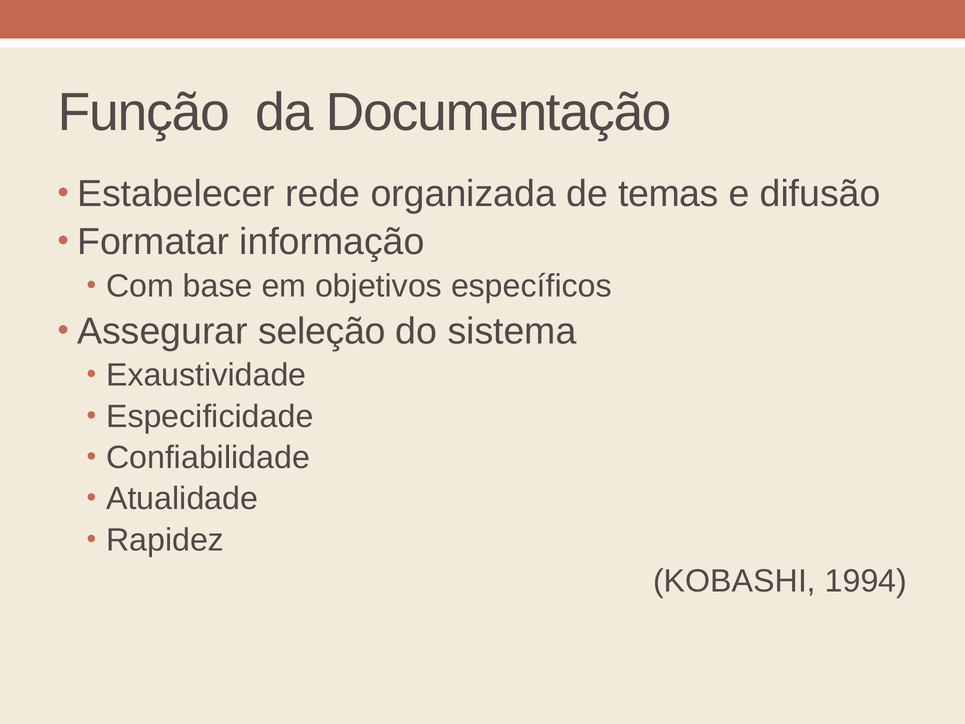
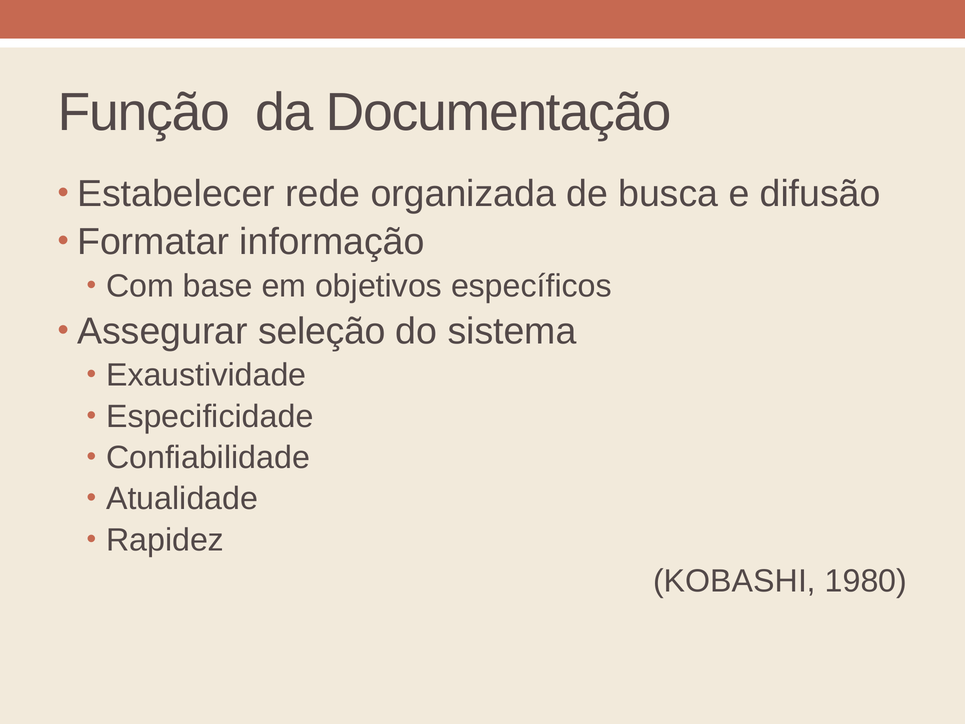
temas: temas -> busca
1994: 1994 -> 1980
